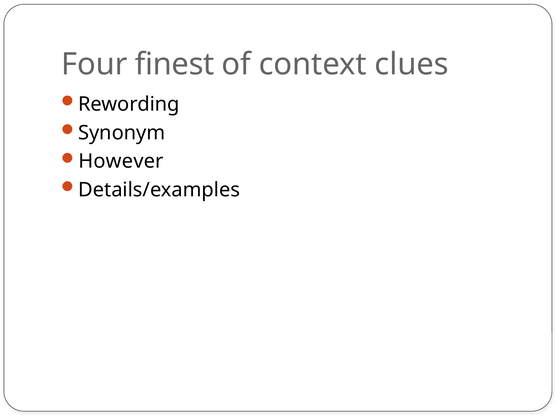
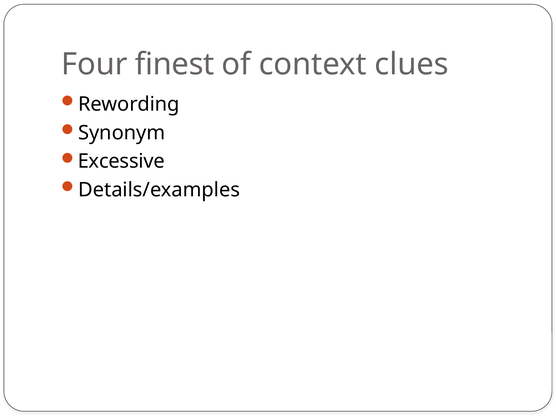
However: However -> Excessive
